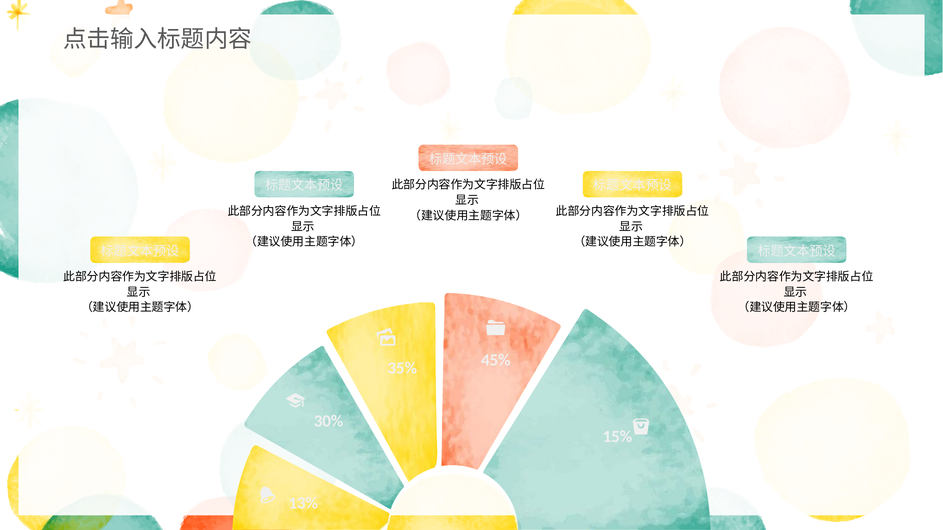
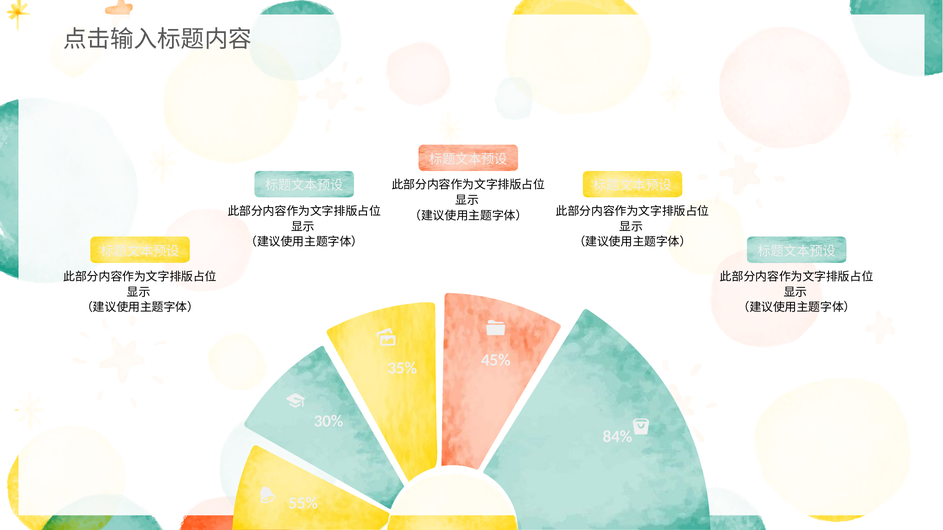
15%: 15% -> 84%
13%: 13% -> 55%
